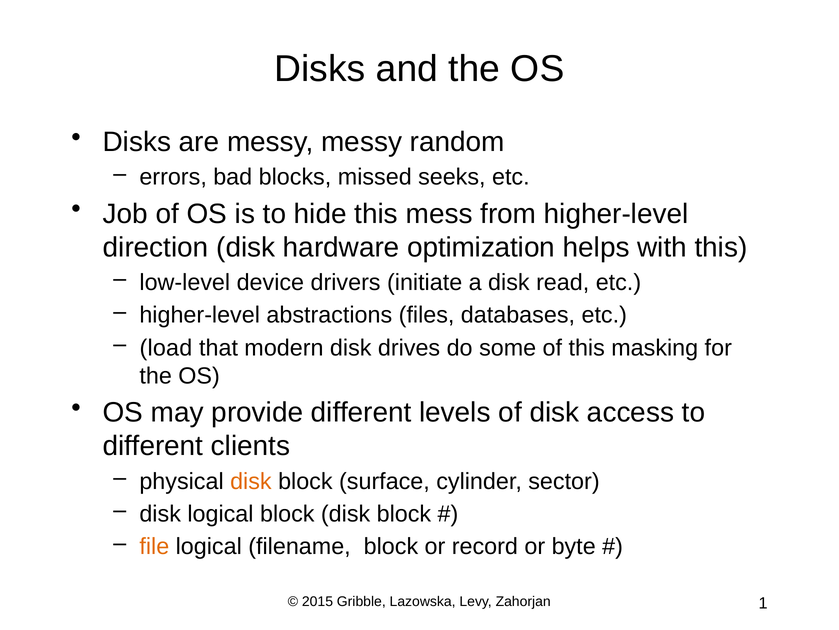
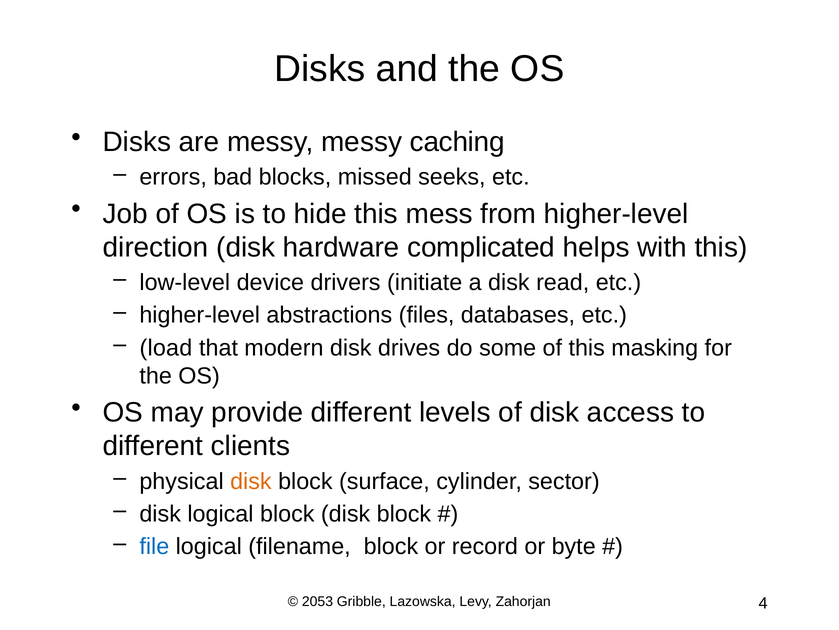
random: random -> caching
optimization: optimization -> complicated
file colour: orange -> blue
2015: 2015 -> 2053
1: 1 -> 4
